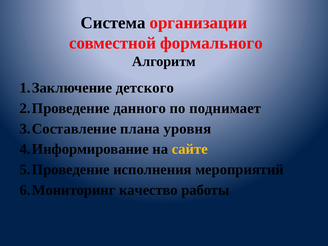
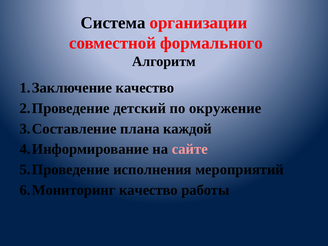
детского at (145, 88): детского -> качество
данного: данного -> детский
поднимает: поднимает -> окружение
уровня: уровня -> каждой
сайте colour: yellow -> pink
